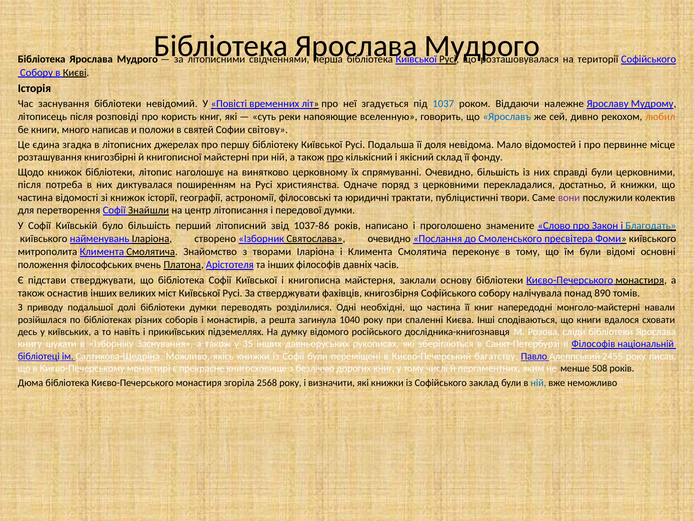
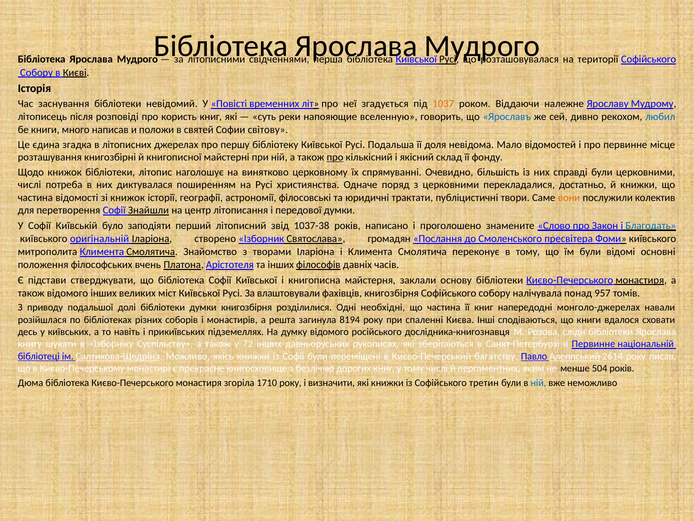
1037 colour: blue -> orange
любил colour: orange -> blue
після at (29, 185): після -> числі
вони colour: purple -> orange
було більшість: більшість -> заподіяти
1037-86: 1037-86 -> 1037-38
найменувань: найменувань -> оригінальній
Святослава очевидно: очевидно -> громадян
філософів at (318, 265) underline: none -> present
також оснастив: оснастив -> відомого
За стверджувати: стверджувати -> влаштовували
890: 890 -> 957
думки переводять: переводять -> книгозбірня
монголо-майстерні: монголо-майстерні -> монголо-джерелах
1040: 1040 -> 8194
Ізборніку Заснування: Заснування -> Суспільству
35: 35 -> 72
в Філософів: Філософів -> Первинне
2455: 2455 -> 2614
508: 508 -> 504
2568: 2568 -> 1710
заклад: заклад -> третин
